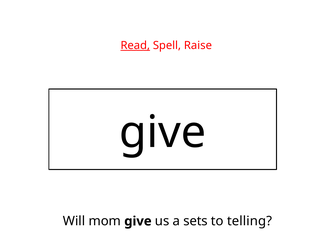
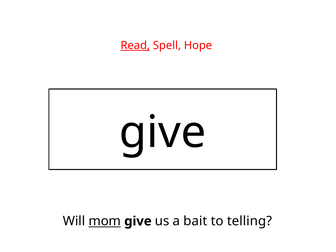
Raise: Raise -> Hope
mom underline: none -> present
sets: sets -> bait
